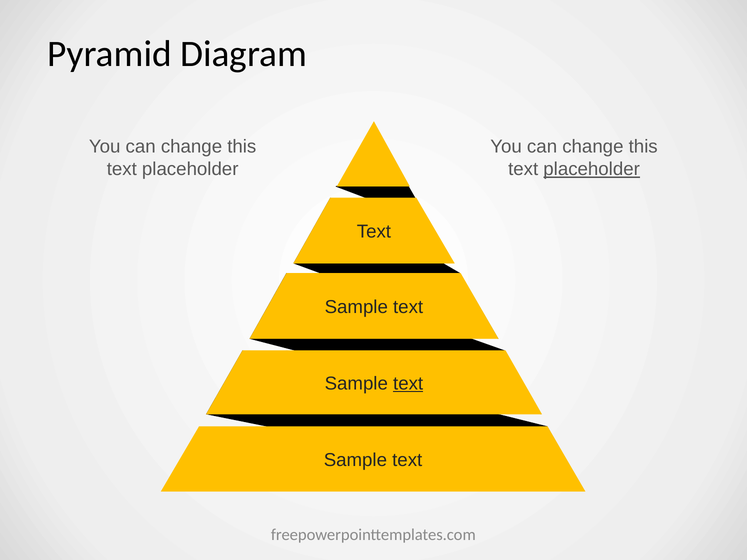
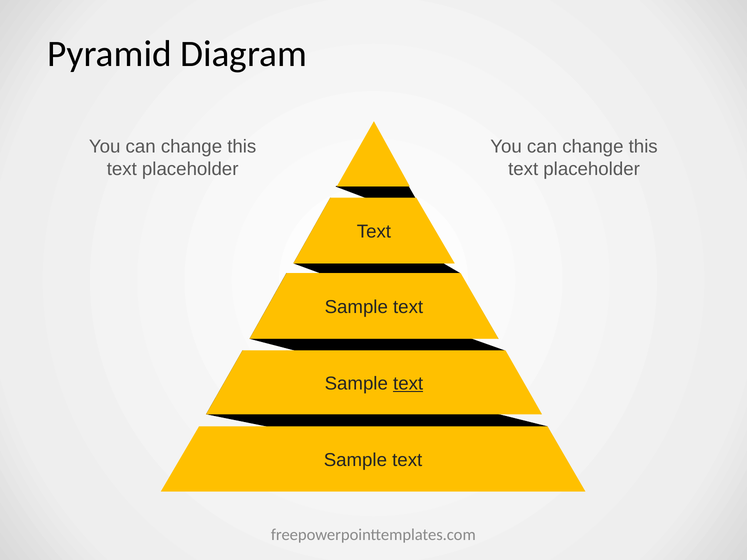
placeholder at (592, 169) underline: present -> none
